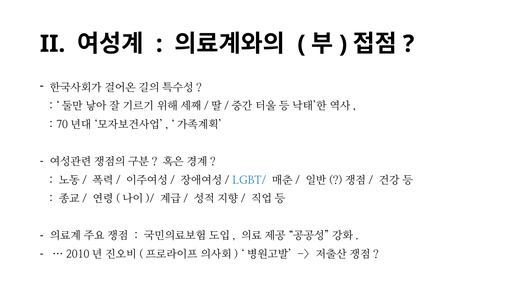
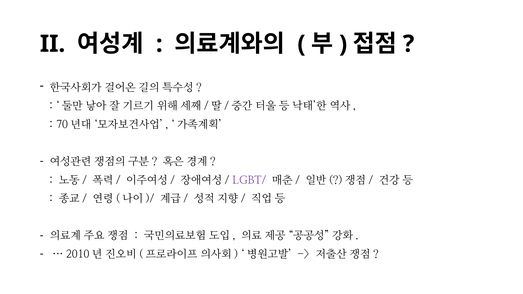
LGBT/ colour: blue -> purple
